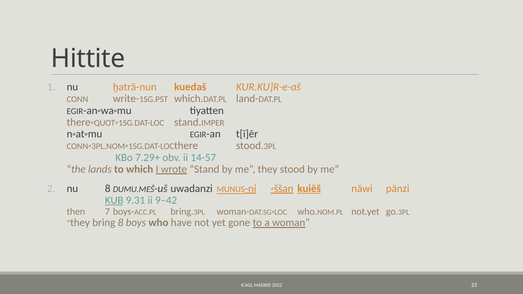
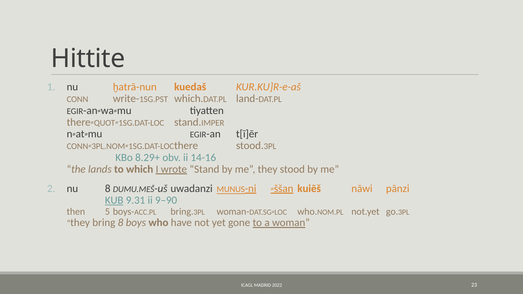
7.29+: 7.29+ -> 8.29+
14-57: 14-57 -> 14-16
kuiēš underline: present -> none
9–42: 9–42 -> 9–90
7: 7 -> 5
